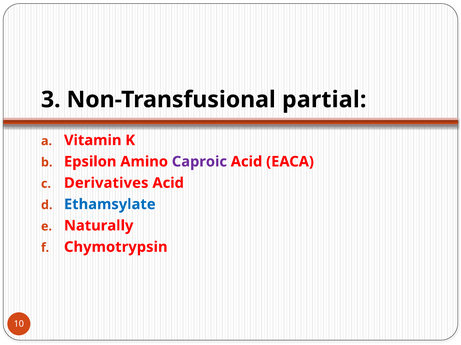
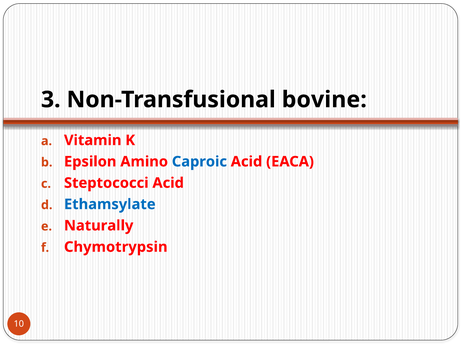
partial: partial -> bovine
Caproic colour: purple -> blue
Derivatives: Derivatives -> Steptococci
